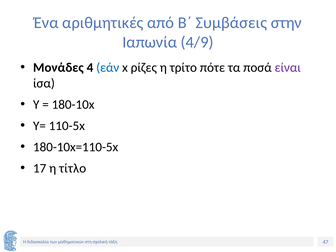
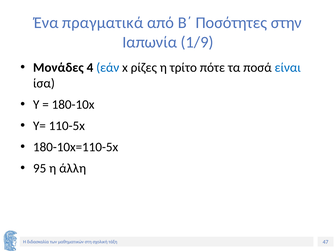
αριθμητικές: αριθμητικές -> πραγματικά
Συμβάσεις: Συμβάσεις -> Ποσότητες
4/9: 4/9 -> 1/9
είναι colour: purple -> blue
17: 17 -> 95
τίτλο: τίτλο -> άλλη
